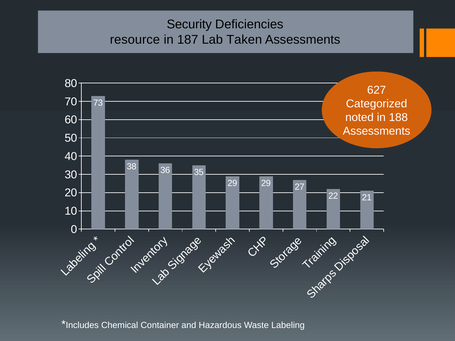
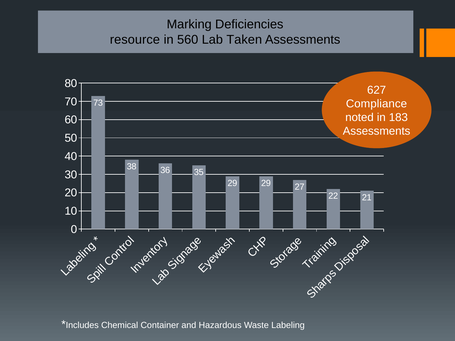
Security: Security -> Marking
187: 187 -> 560
Categorized: Categorized -> Compliance
188: 188 -> 183
